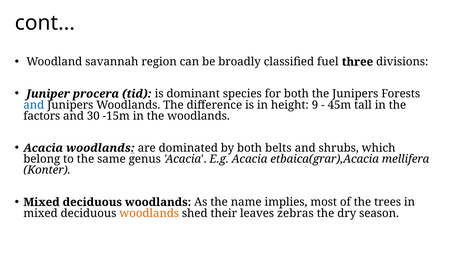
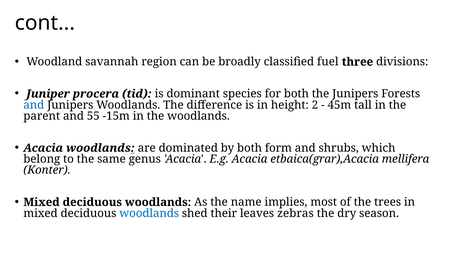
9: 9 -> 2
factors: factors -> parent
30: 30 -> 55
belts: belts -> form
woodlands at (149, 214) colour: orange -> blue
